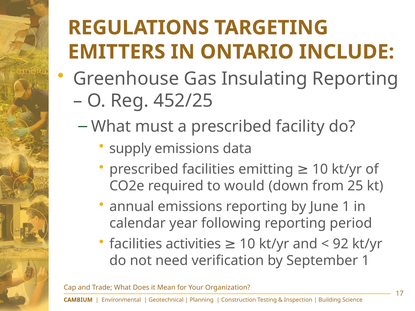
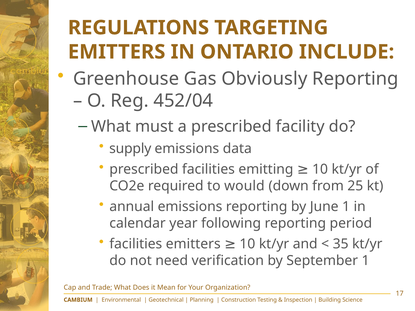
Insulating: Insulating -> Obviously
452/25: 452/25 -> 452/04
facilities activities: activities -> emitters
92: 92 -> 35
